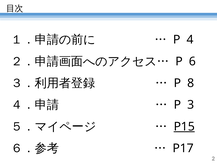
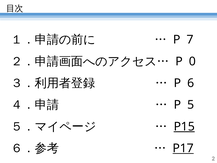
4: 4 -> 7
6: 6 -> 0
8: 8 -> 6
3: 3 -> 5
P17 underline: none -> present
